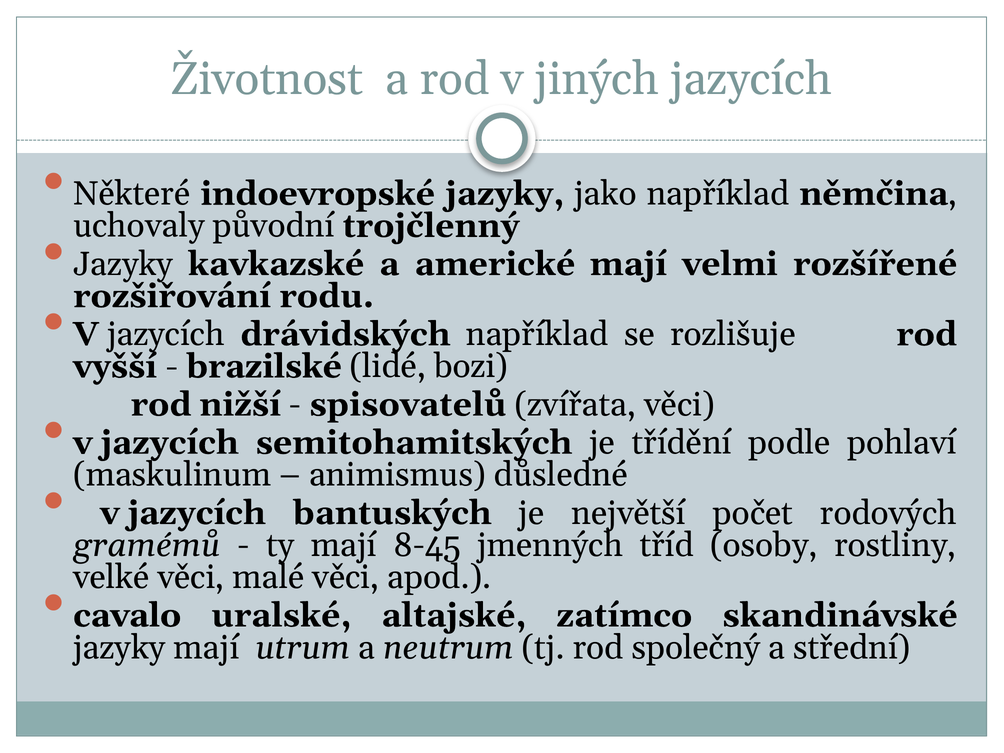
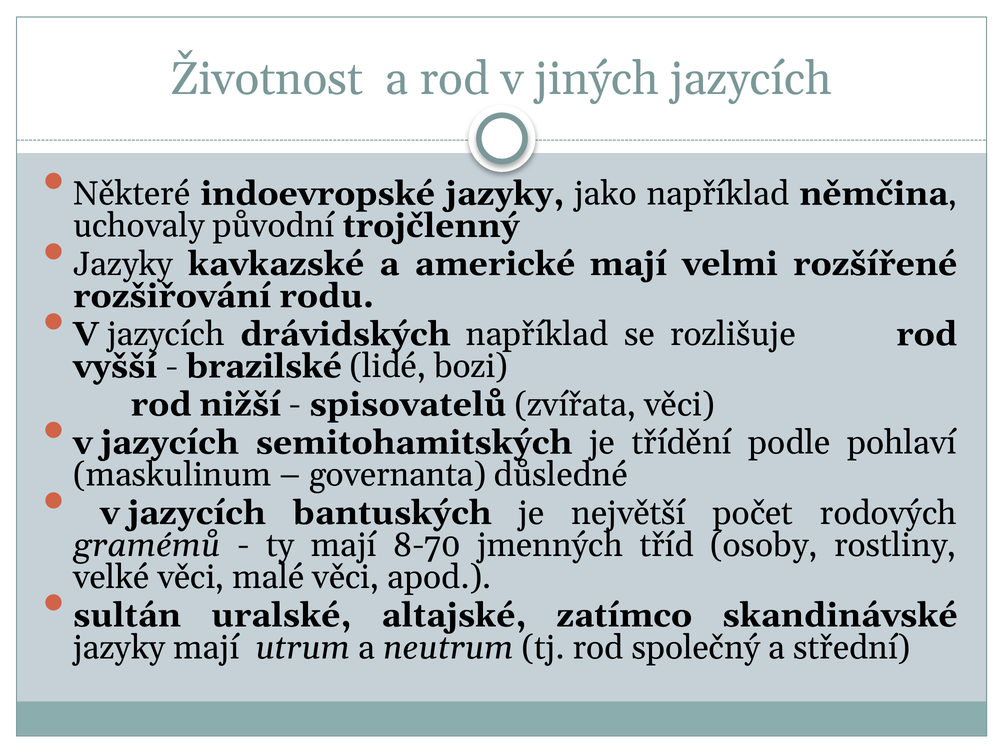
animismus: animismus -> governanta
8-45: 8-45 -> 8-70
cavalo: cavalo -> sultán
